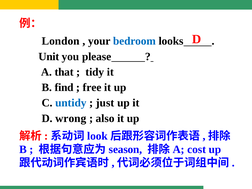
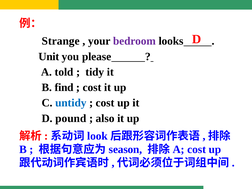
London: London -> Strange
bedroom colour: blue -> purple
that: that -> told
free at (92, 87): free -> cost
just at (105, 103): just -> cost
wrong: wrong -> pound
